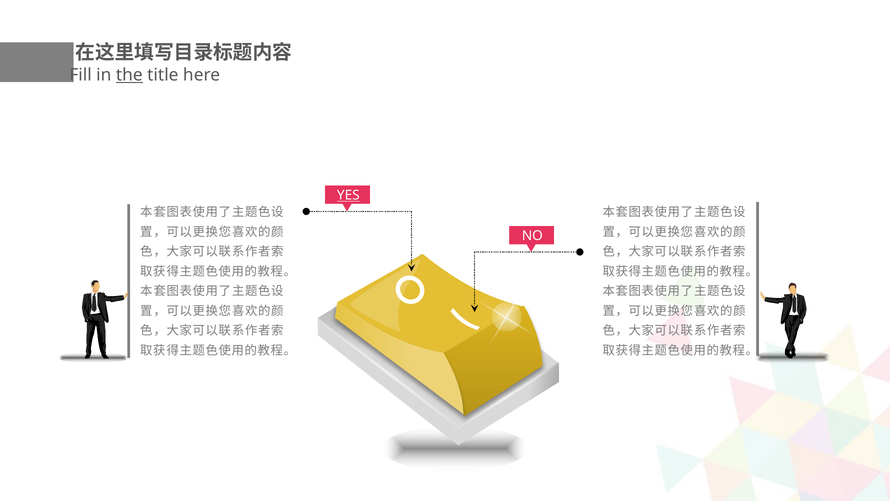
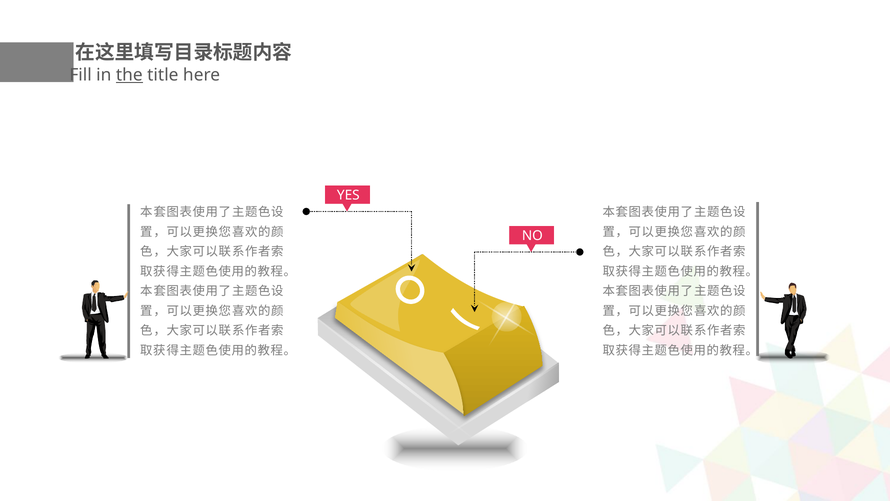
YES underline: present -> none
